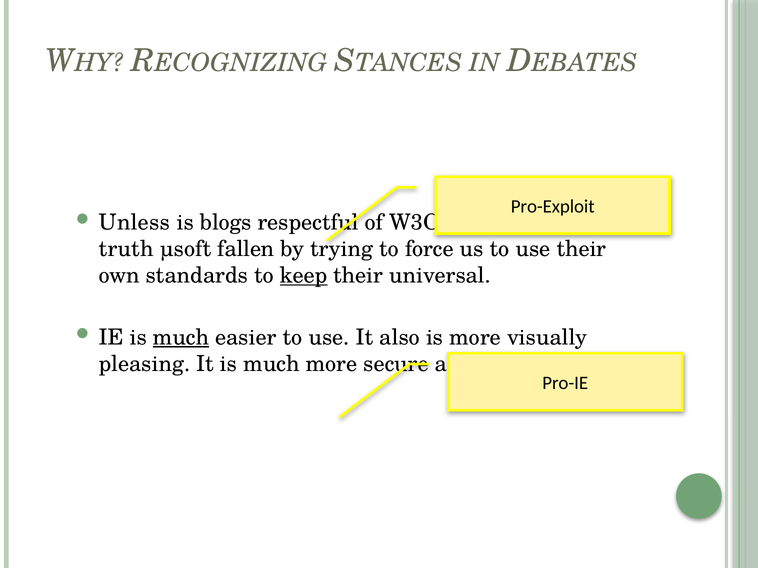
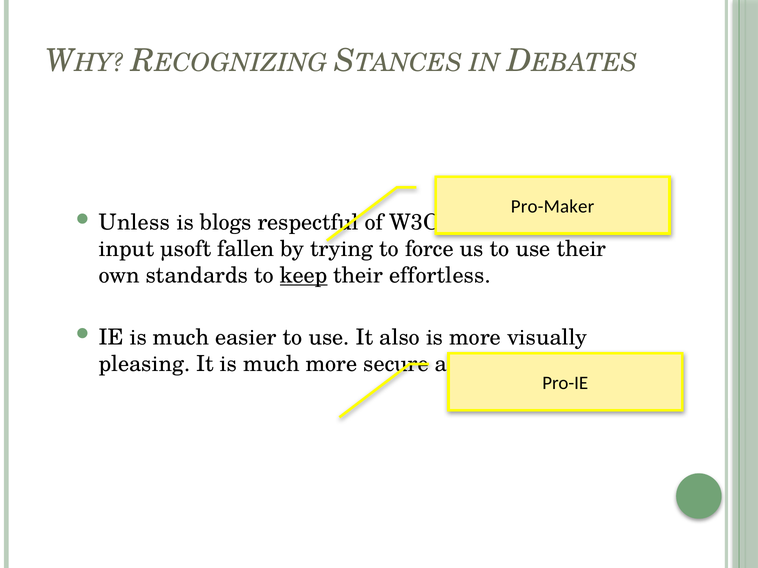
Pro-Exploit: Pro-Exploit -> Pro-Maker
truth: truth -> input
universal: universal -> effortless
much at (181, 338) underline: present -> none
